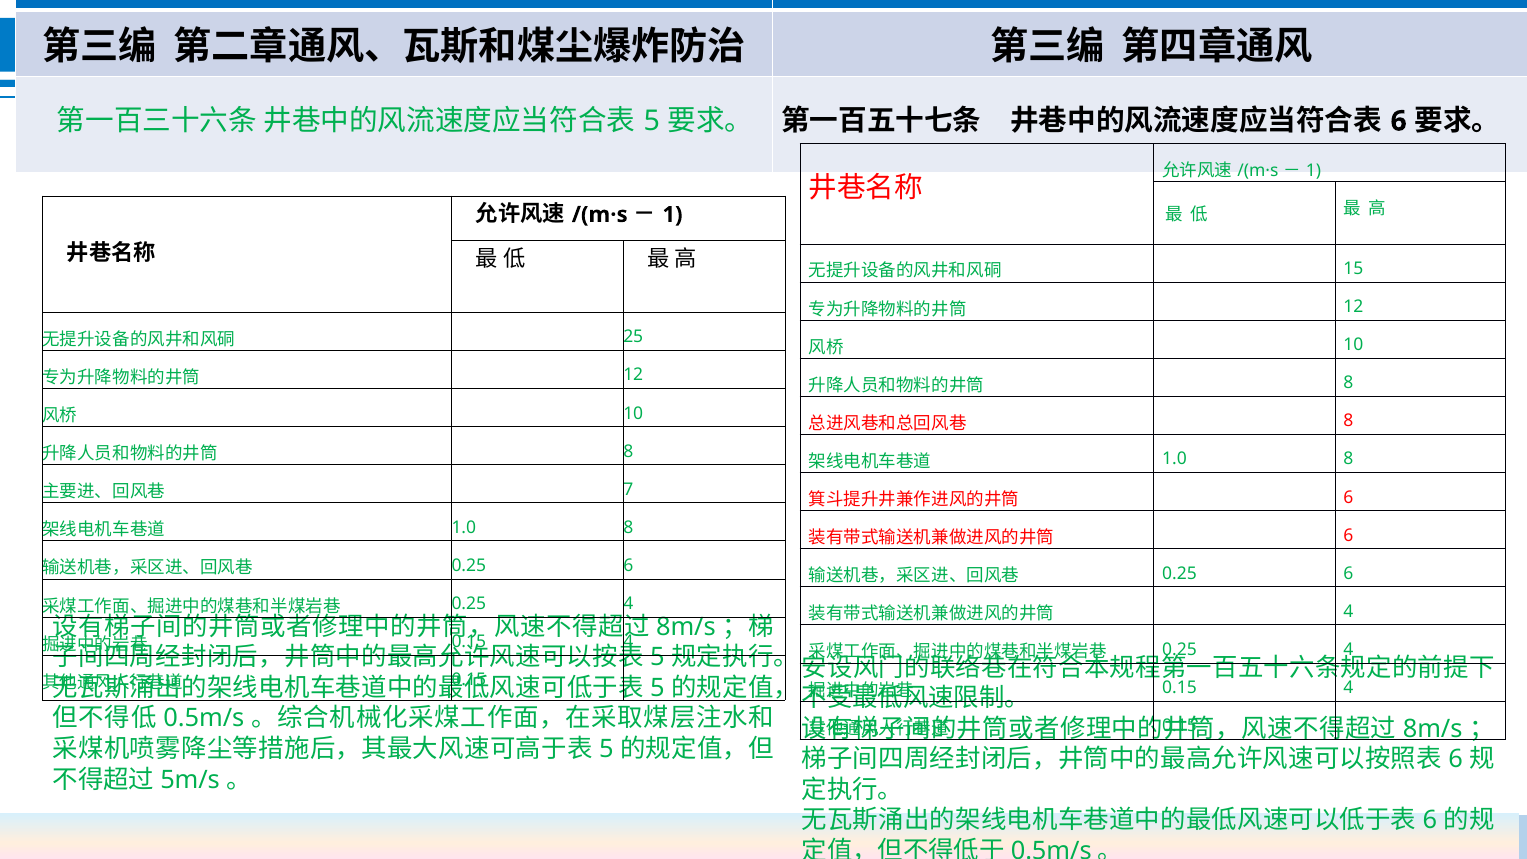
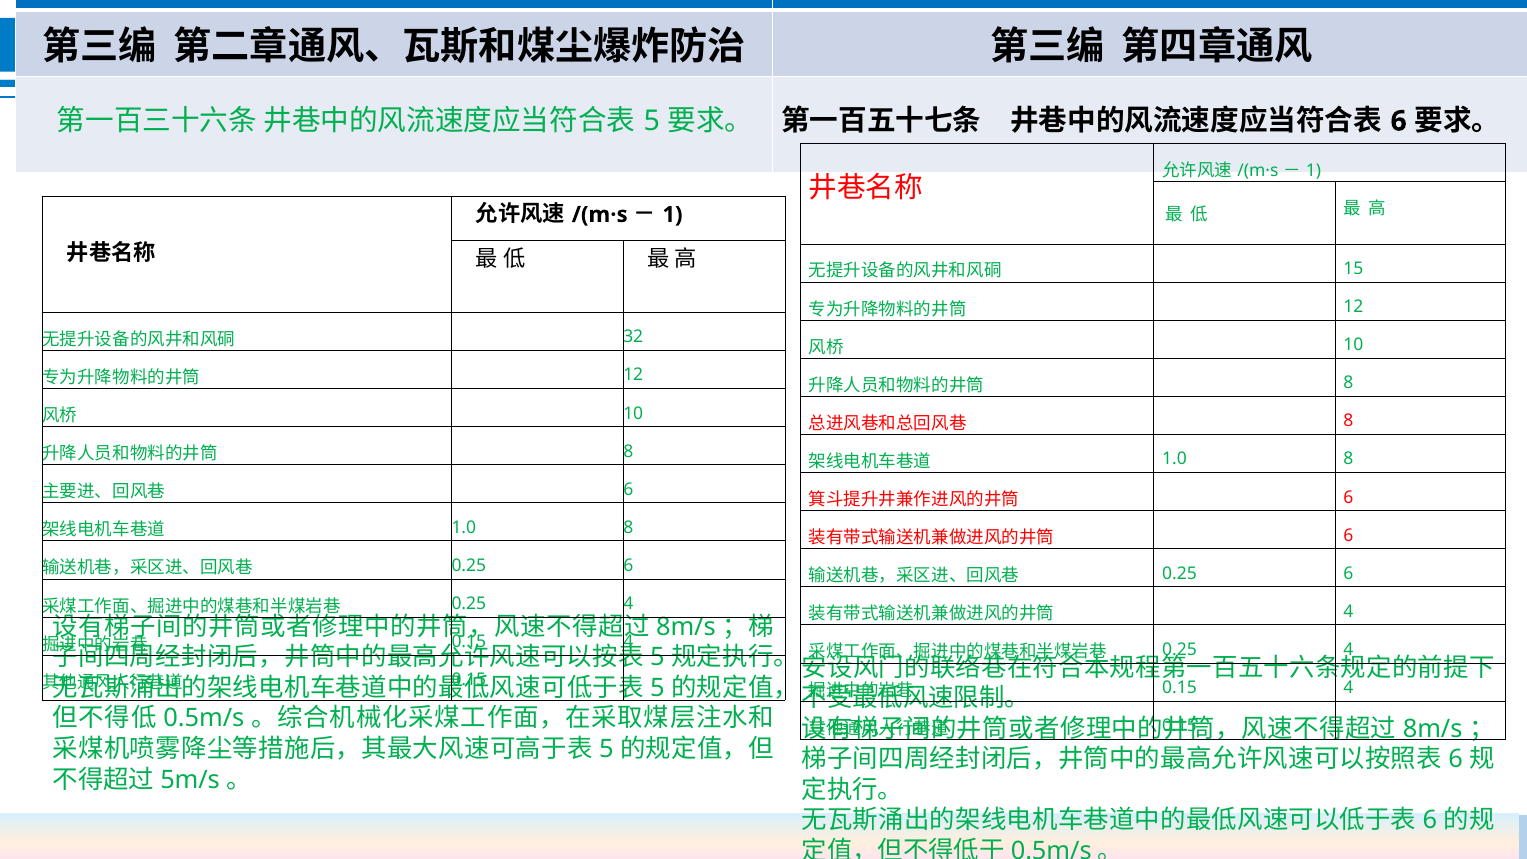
25: 25 -> 32
7 at (628, 489): 7 -> 6
